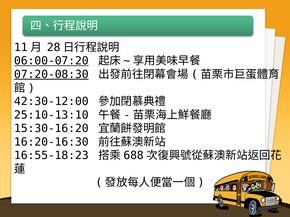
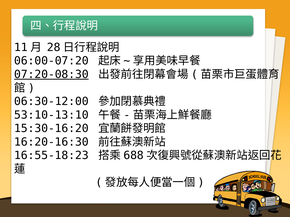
06:00-07:20 underline: present -> none
42:30-12:00: 42:30-12:00 -> 06:30-12:00
25:10-13:10: 25:10-13:10 -> 53:10-13:10
